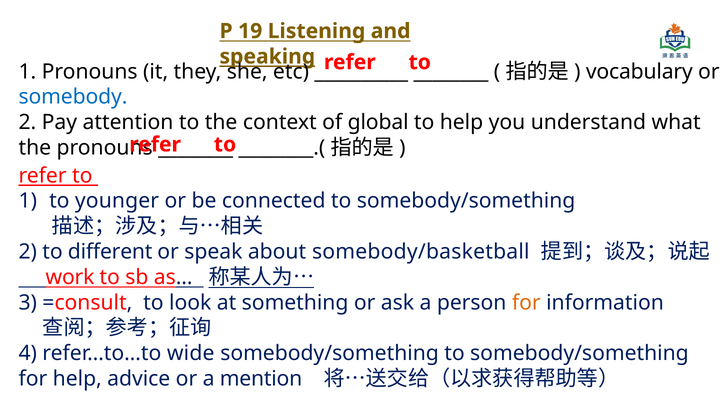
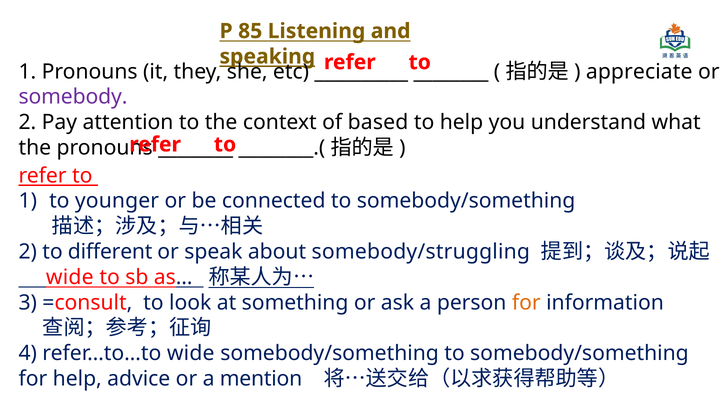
19: 19 -> 85
vocabulary: vocabulary -> appreciate
somebody colour: blue -> purple
global: global -> based
somebody/basketball: somebody/basketball -> somebody/struggling
work at (70, 277): work -> wide
